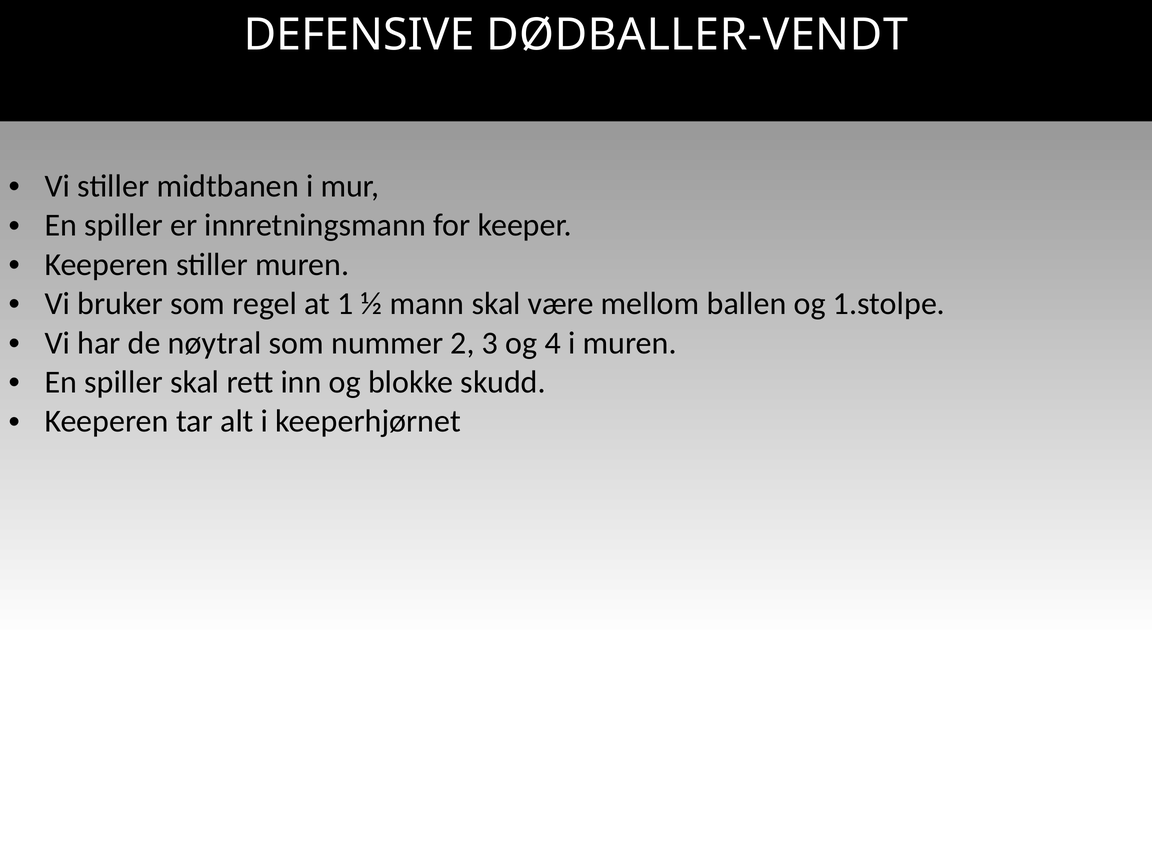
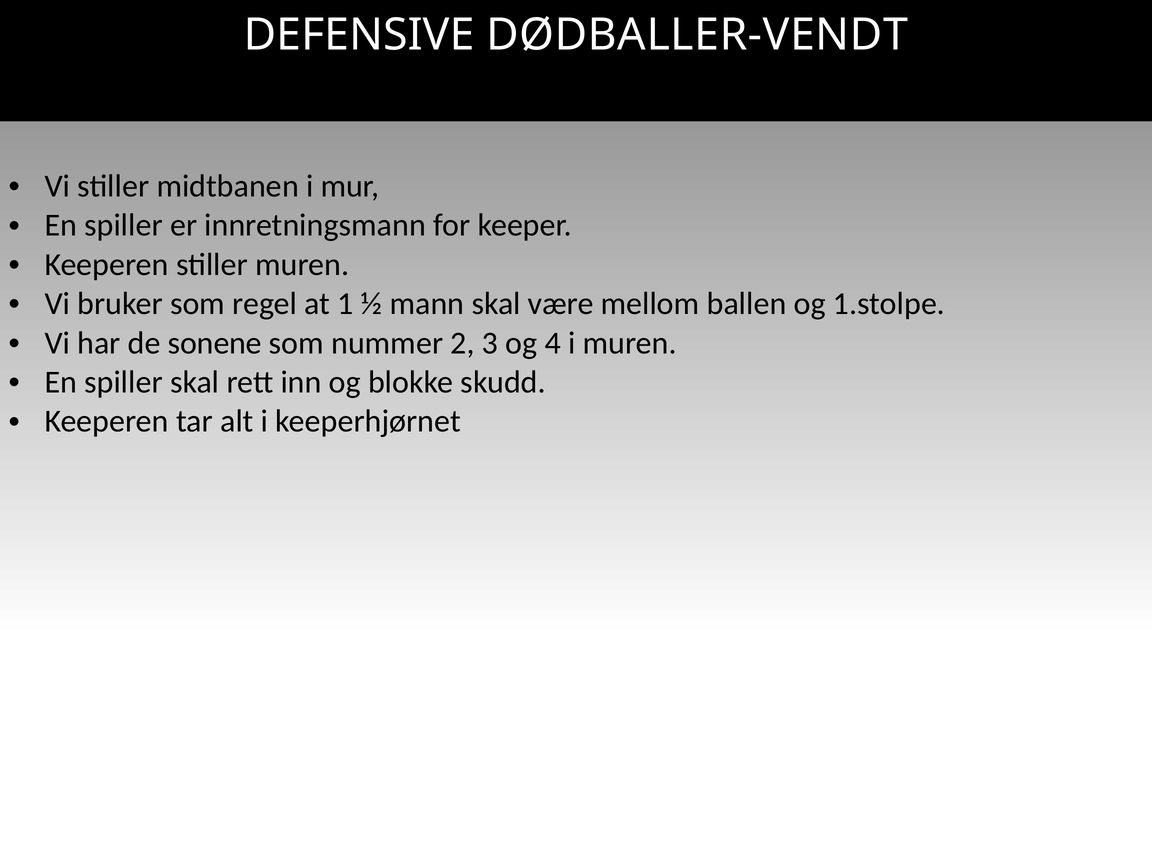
nøytral: nøytral -> sonene
